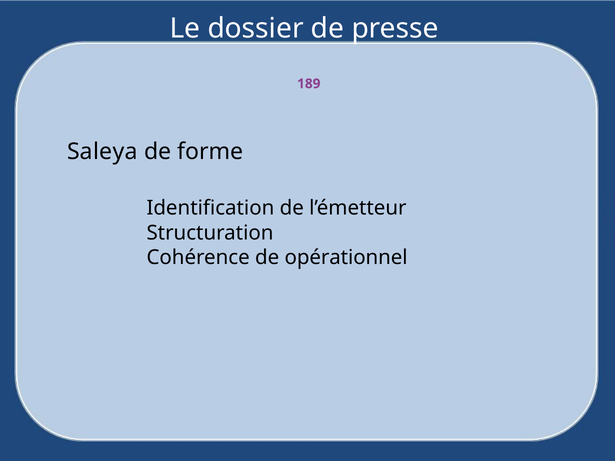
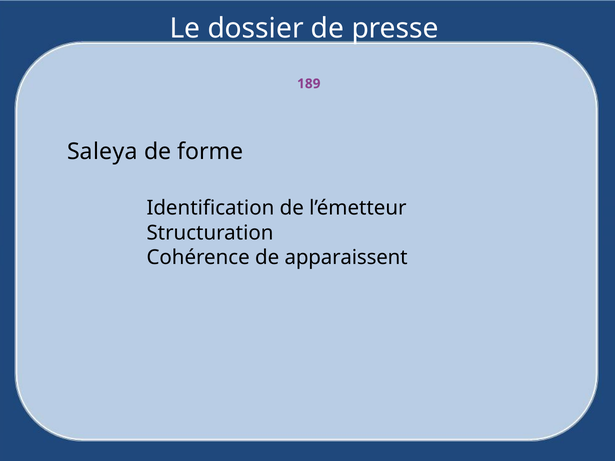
opérationnel: opérationnel -> apparaissent
